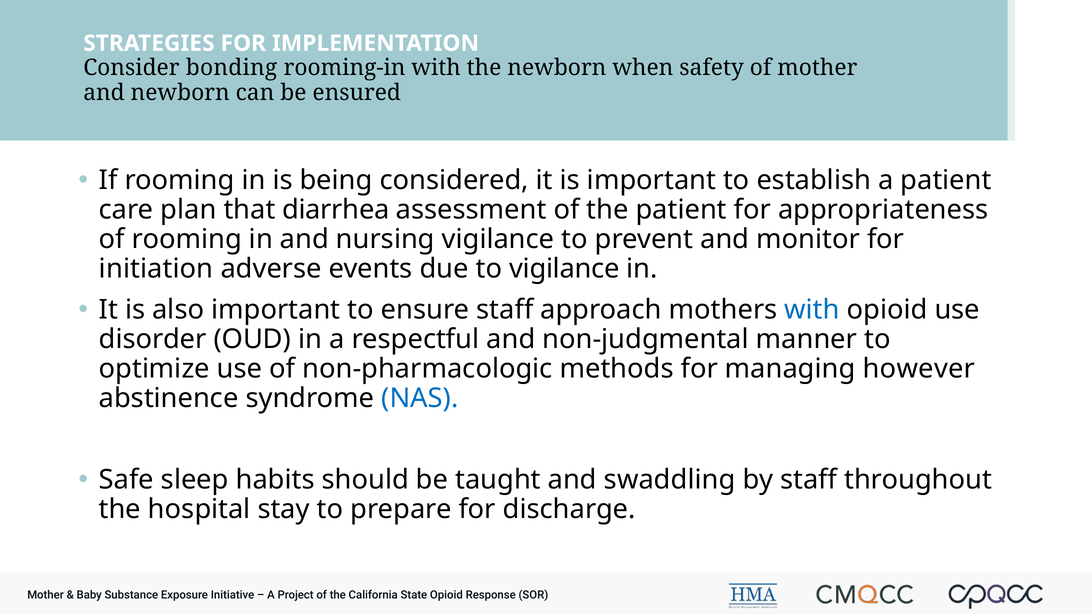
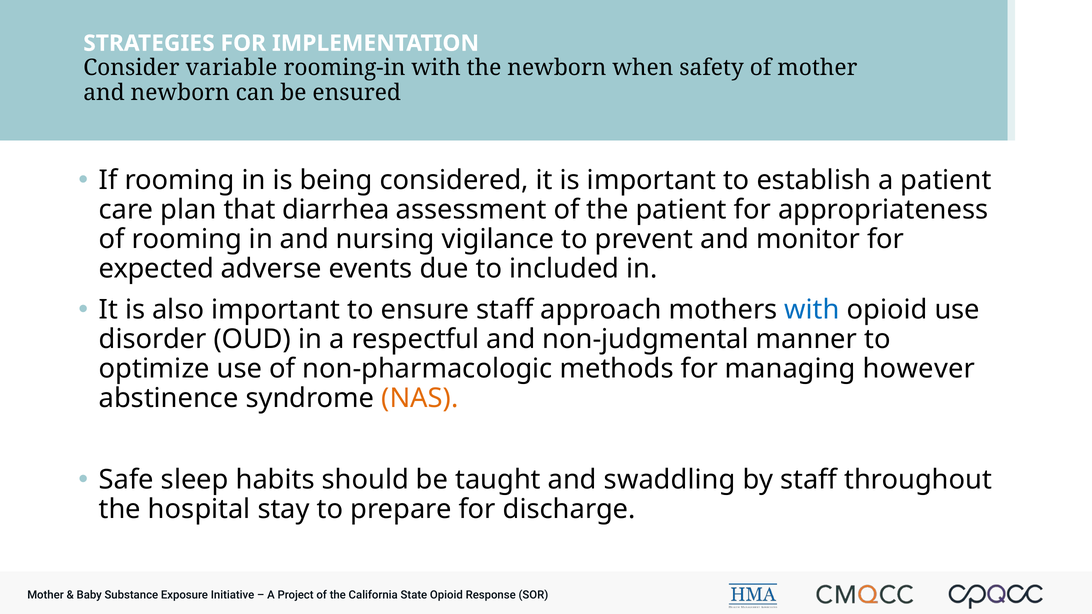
bonding: bonding -> variable
initiation: initiation -> expected
to vigilance: vigilance -> included
NAS colour: blue -> orange
